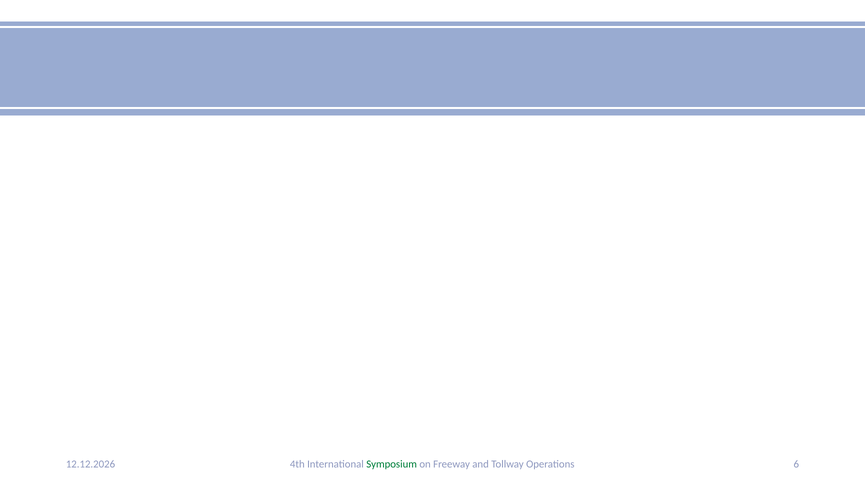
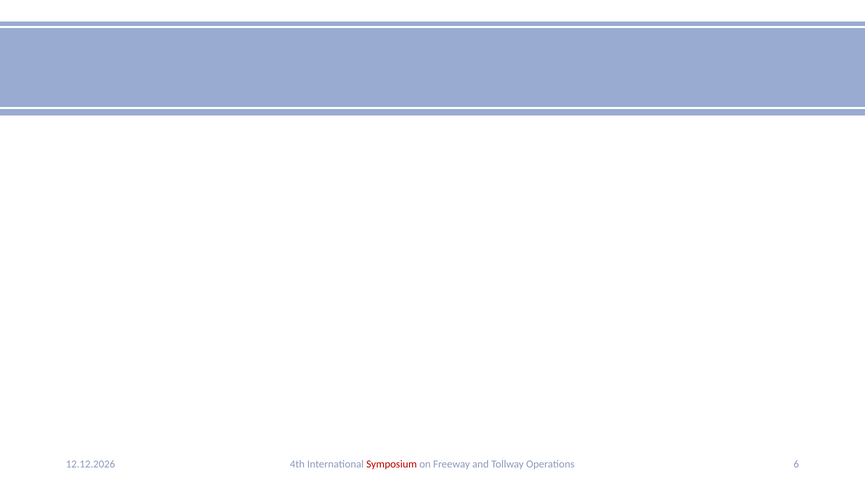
Symposium colour: green -> red
